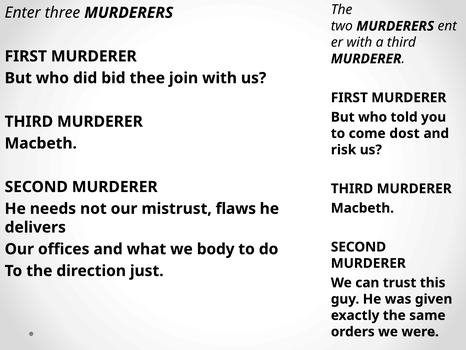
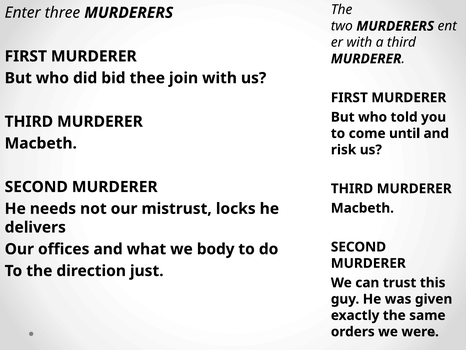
dost: dost -> until
flaws: flaws -> locks
